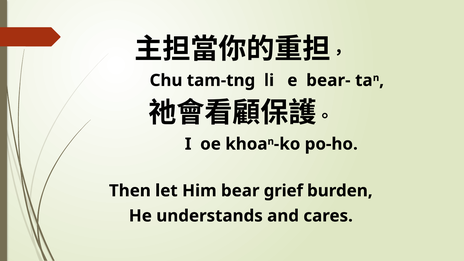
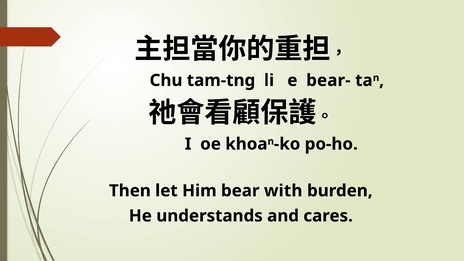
grief: grief -> with
